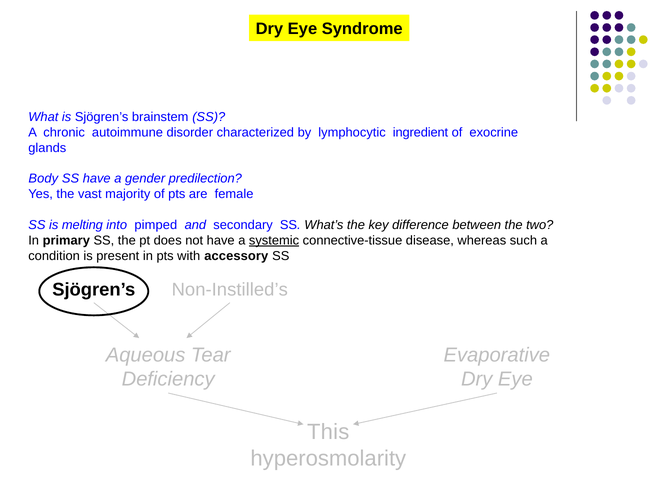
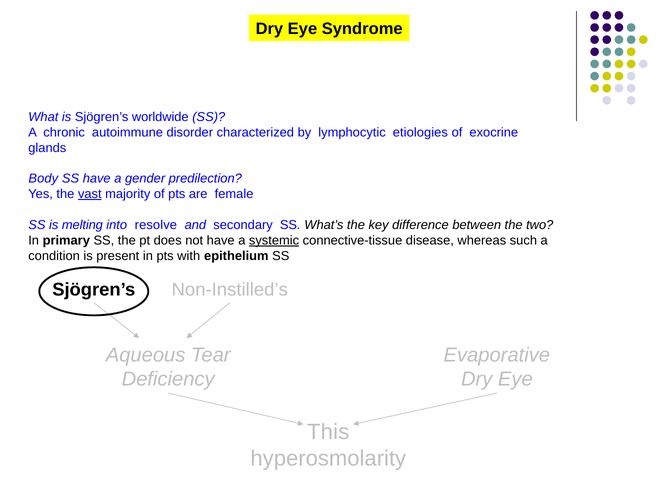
brainstem: brainstem -> worldwide
ingredient: ingredient -> etiologies
vast underline: none -> present
pimped: pimped -> resolve
accessory: accessory -> epithelium
